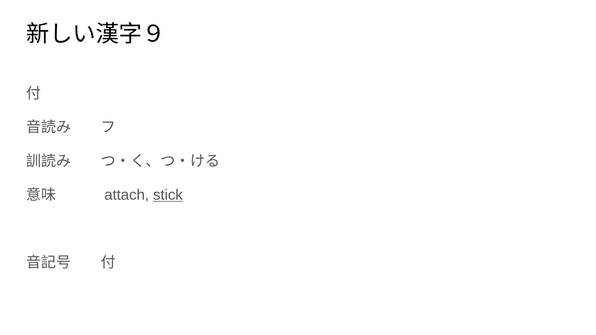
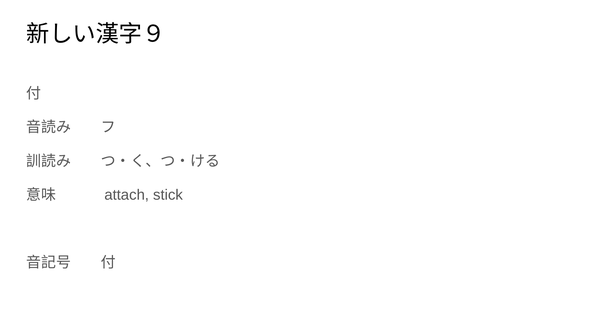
stick underline: present -> none
